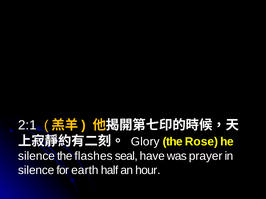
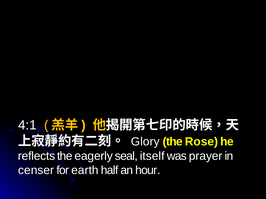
2:1: 2:1 -> 4:1
silence at (37, 156): silence -> reflects
flashes: flashes -> eagerly
have: have -> itself
silence at (36, 171): silence -> censer
